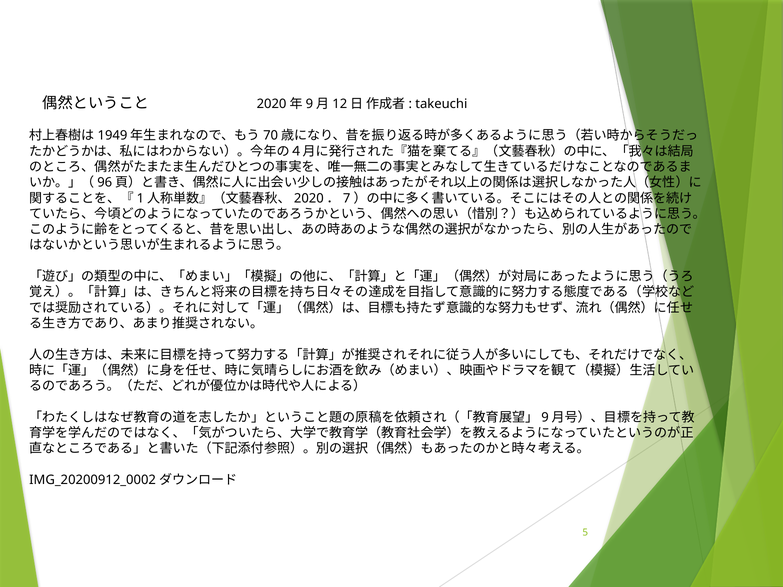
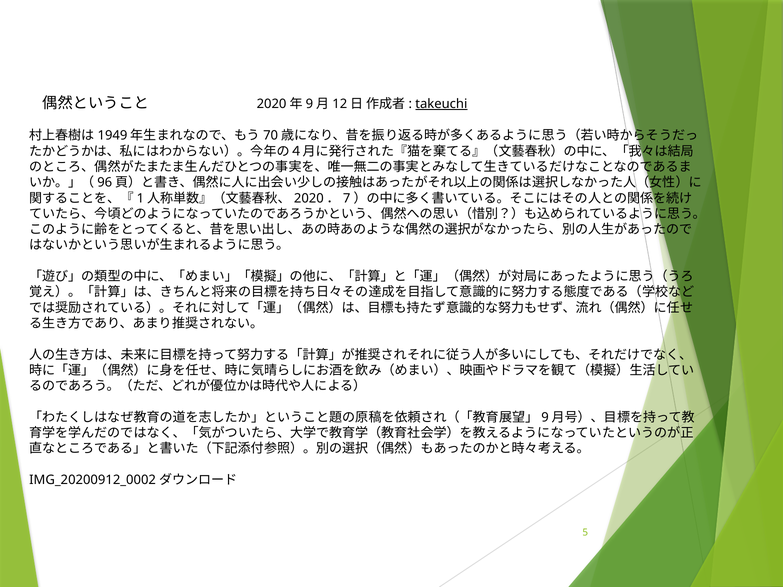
takeuchi underline: none -> present
